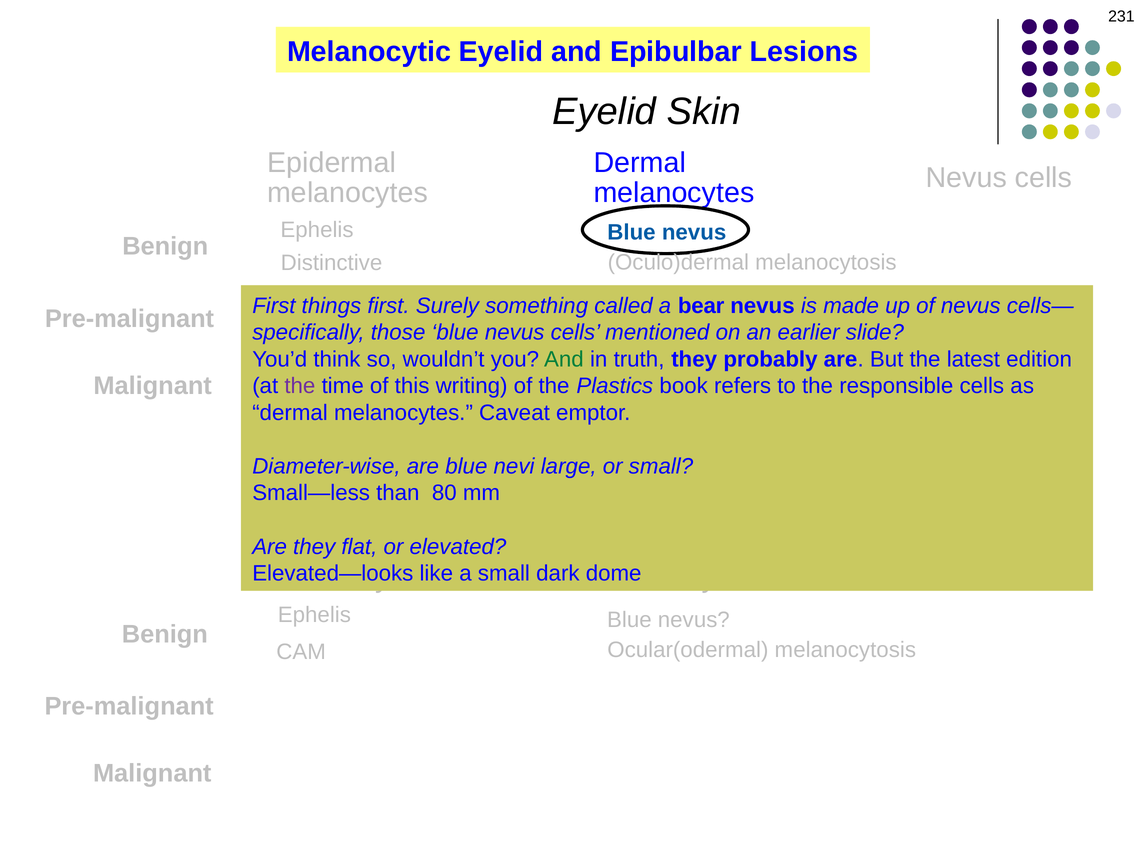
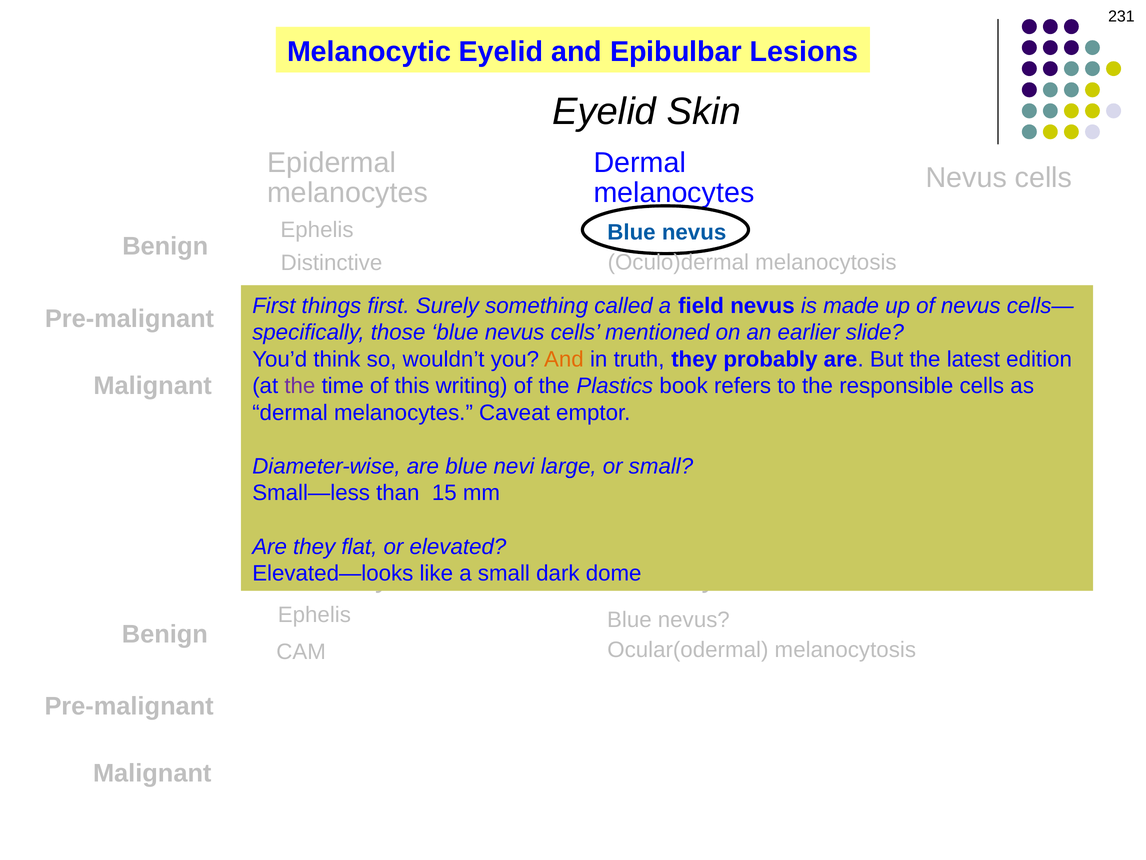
bear: bear -> field
And at (564, 359) colour: green -> orange
80: 80 -> 15
